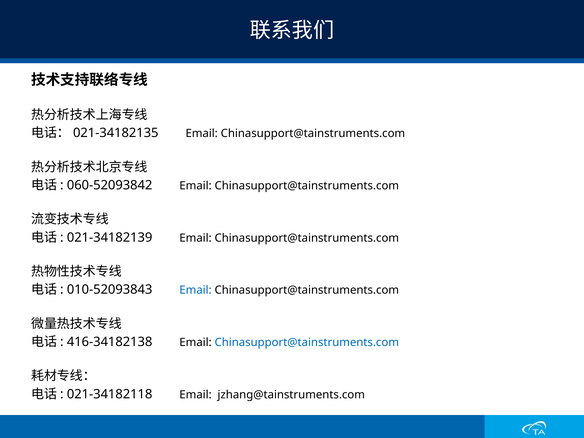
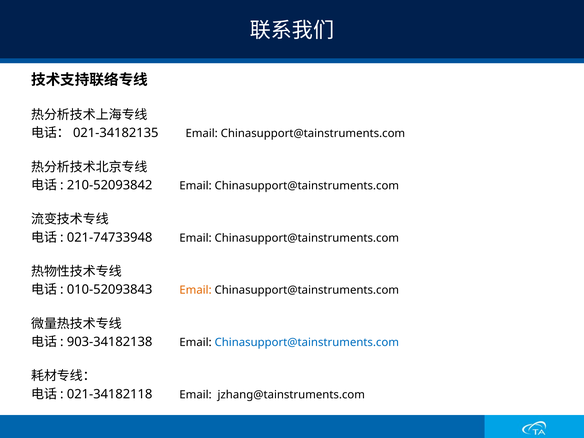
060-52093842: 060-52093842 -> 210-52093842
021-34182139: 021-34182139 -> 021-74733948
Email at (196, 290) colour: blue -> orange
416-34182138: 416-34182138 -> 903-34182138
